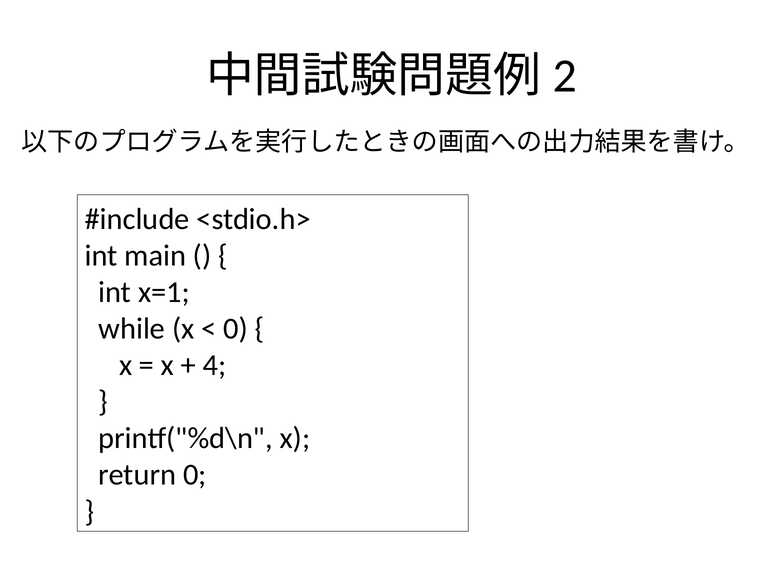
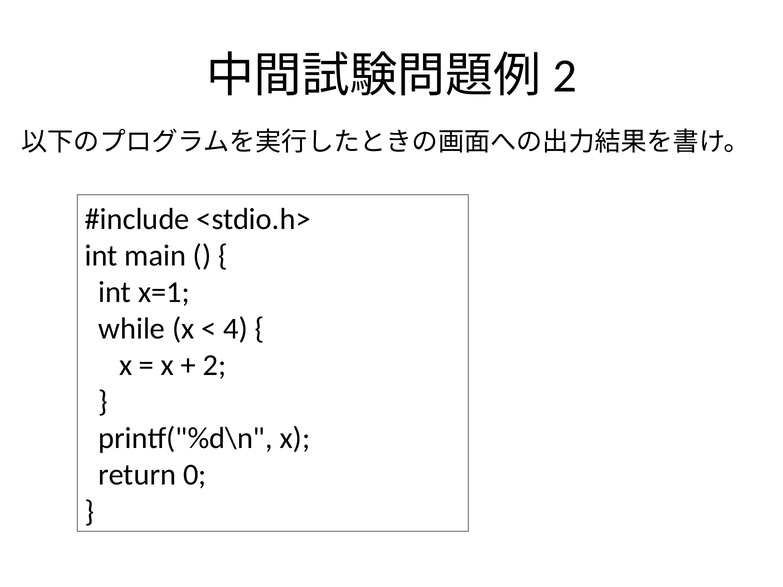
0 at (236, 329): 0 -> 4
4: 4 -> 2
